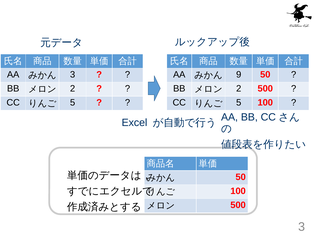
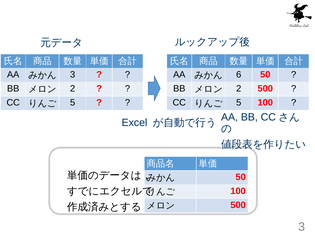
9: 9 -> 6
